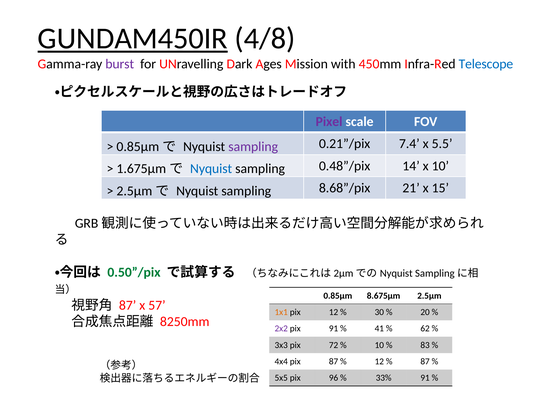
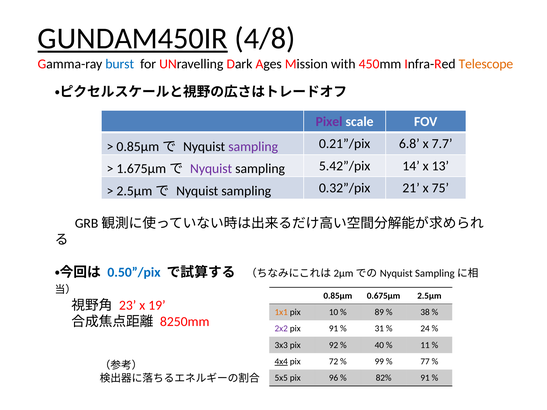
burst colour: purple -> blue
Telescope colour: blue -> orange
7.4: 7.4 -> 6.8
5.5: 5.5 -> 7.7
Nyquist at (211, 169) colour: blue -> purple
0.48”/pix: 0.48”/pix -> 5.42”/pix
x 10: 10 -> 13
8.68”/pix: 8.68”/pix -> 0.32”/pix
15: 15 -> 75
0.50”/pix colour: green -> blue
8.675μm: 8.675μm -> 0.675μm
87 at (128, 305): 87 -> 23
57: 57 -> 19
pix 12: 12 -> 10
30: 30 -> 89
20: 20 -> 38
41: 41 -> 31
62: 62 -> 24
72: 72 -> 92
10 at (379, 345): 10 -> 40
83: 83 -> 11
4x4 underline: none -> present
pix 87: 87 -> 72
12 at (379, 362): 12 -> 99
87 at (425, 362): 87 -> 77
33%: 33% -> 82%
